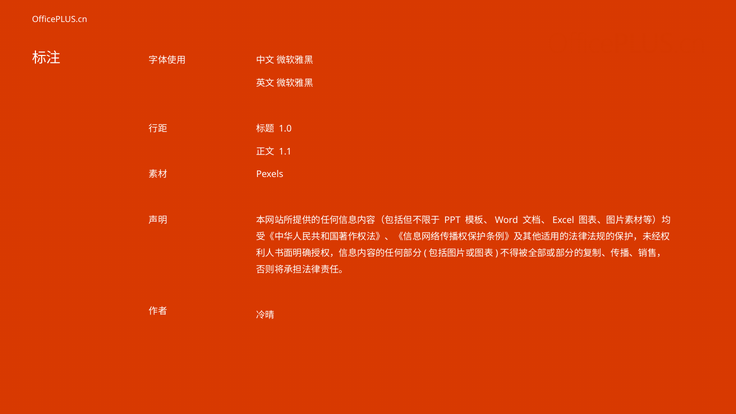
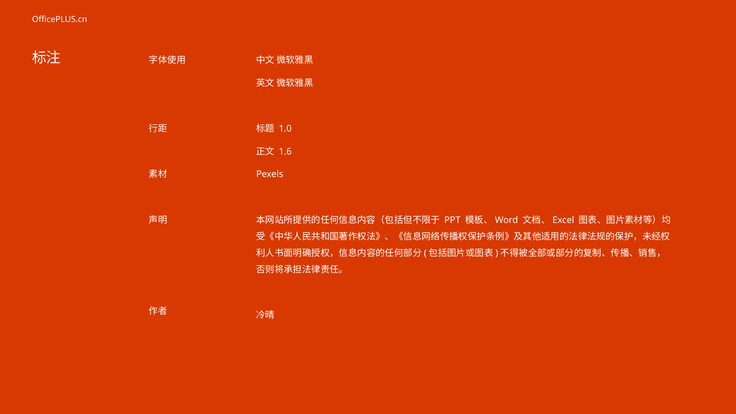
1.1: 1.1 -> 1.6
